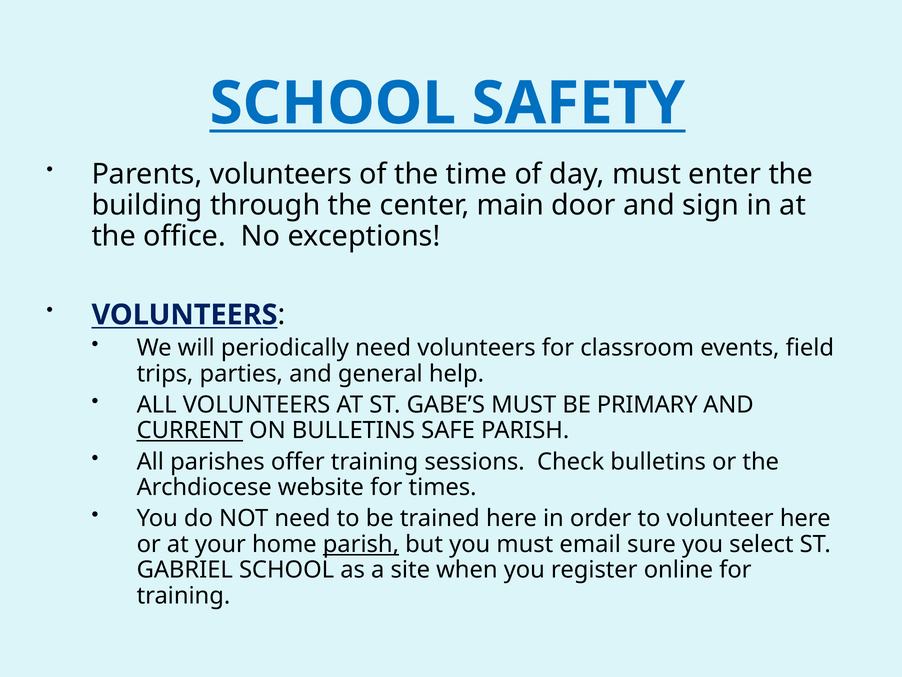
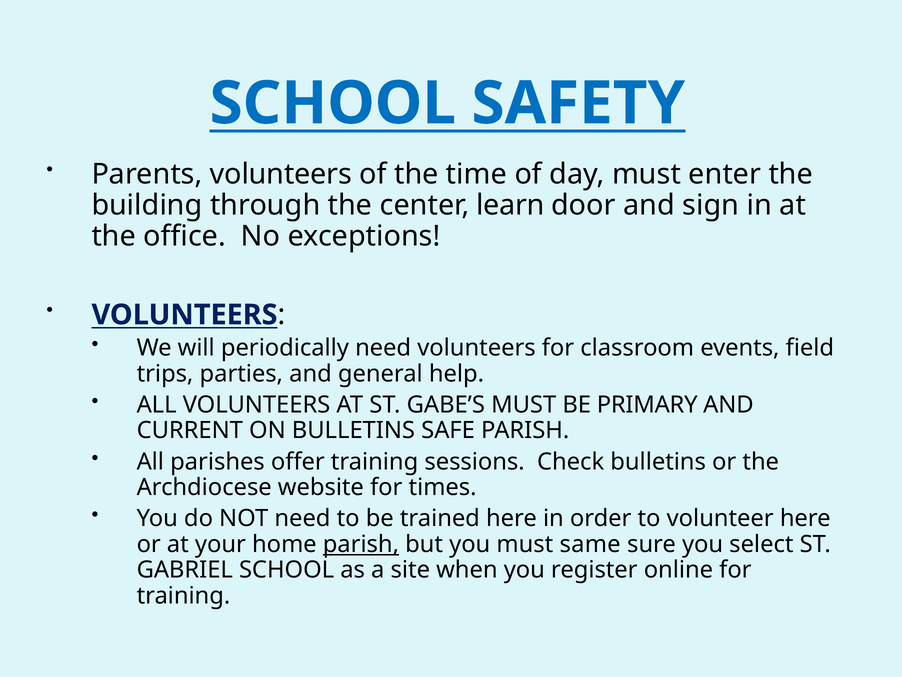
main: main -> learn
CURRENT underline: present -> none
email: email -> same
